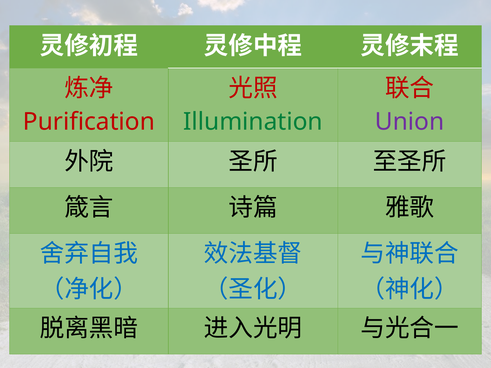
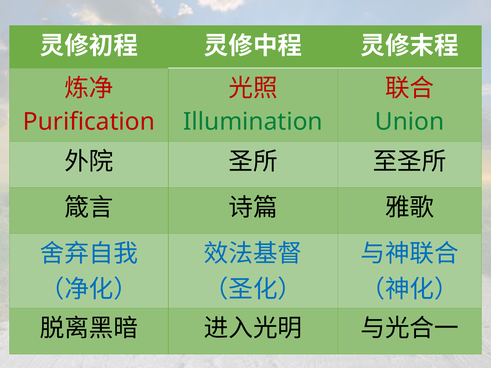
Union colour: purple -> green
